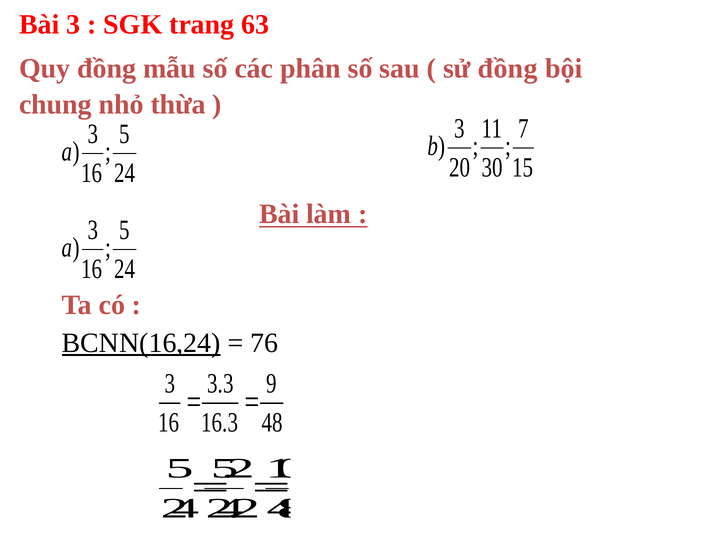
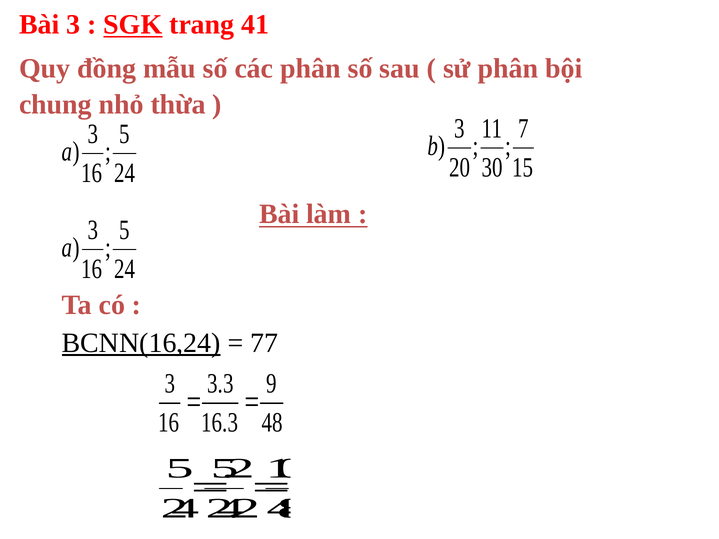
SGK underline: none -> present
63: 63 -> 41
sử đồng: đồng -> phân
76: 76 -> 77
